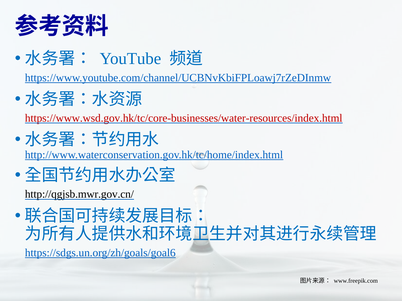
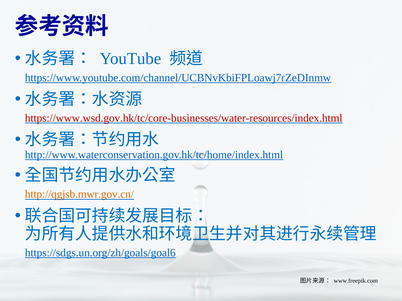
http://qgjsb.mwr.gov.cn/ colour: black -> orange
